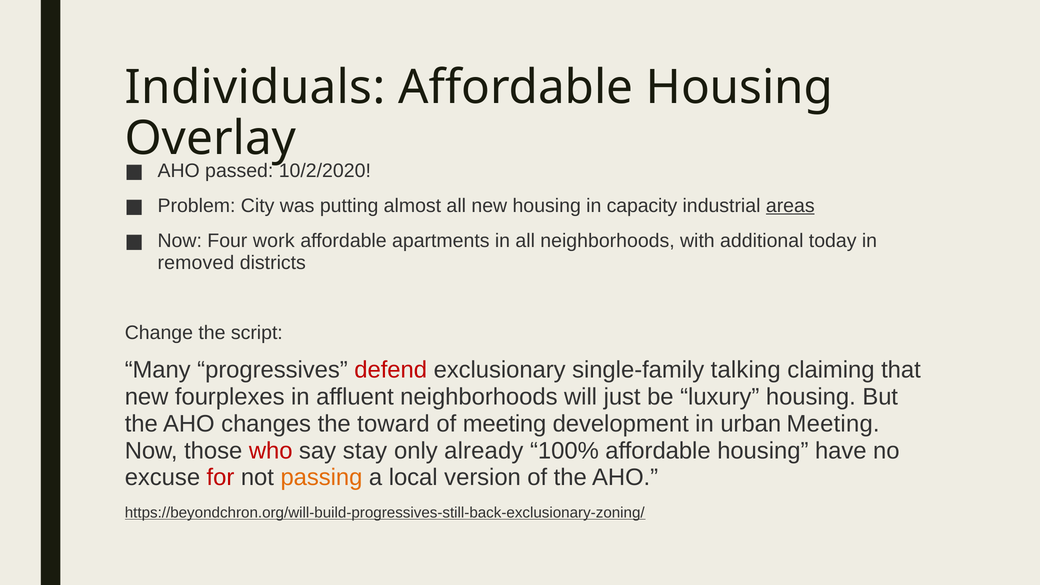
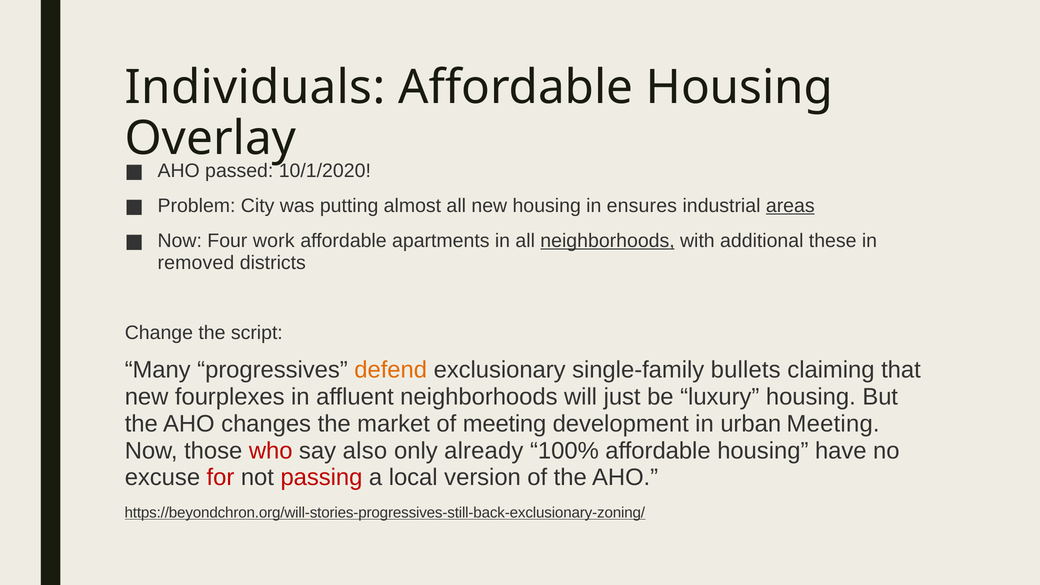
10/2/2020: 10/2/2020 -> 10/1/2020
capacity: capacity -> ensures
neighborhoods at (608, 241) underline: none -> present
today: today -> these
defend colour: red -> orange
talking: talking -> bullets
toward: toward -> market
stay: stay -> also
passing colour: orange -> red
https://beyondchron.org/will-build-progressives-still-back-exclusionary-zoning/: https://beyondchron.org/will-build-progressives-still-back-exclusionary-zoning/ -> https://beyondchron.org/will-stories-progressives-still-back-exclusionary-zoning/
